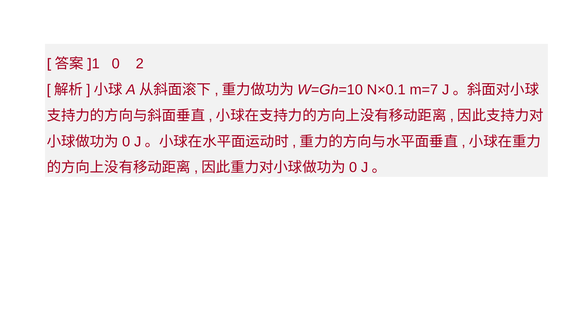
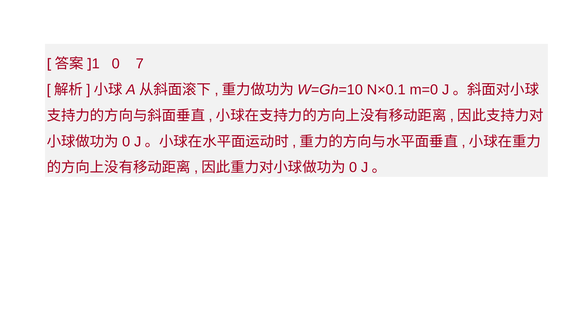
2: 2 -> 7
m=7: m=7 -> m=0
